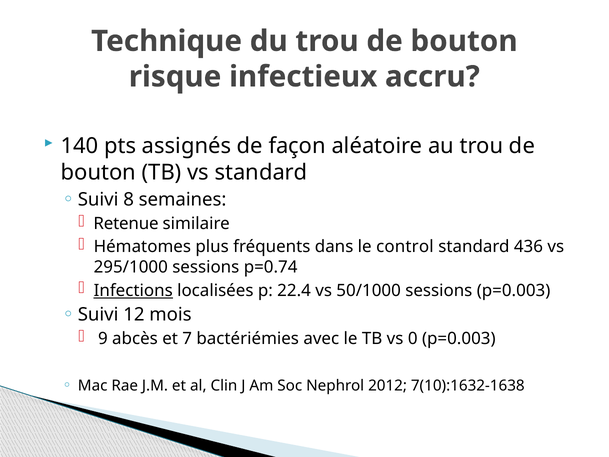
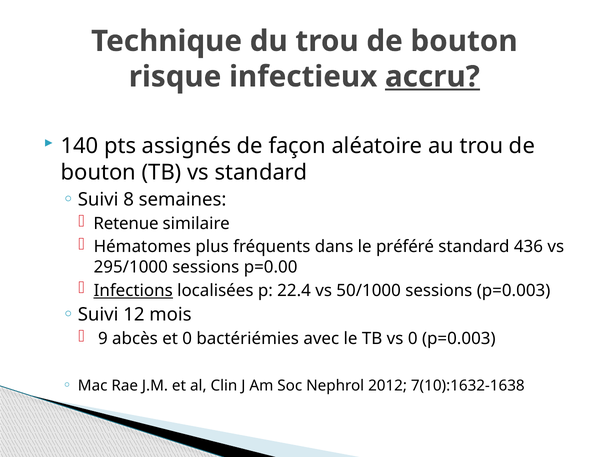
accru underline: none -> present
control: control -> préféré
p=0.74: p=0.74 -> p=0.00
et 7: 7 -> 0
